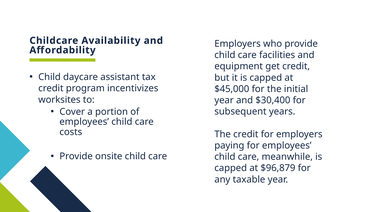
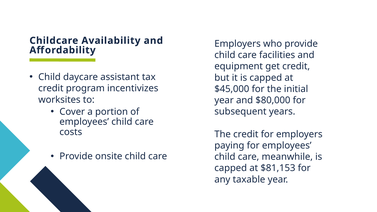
$30,400: $30,400 -> $80,000
$96,879: $96,879 -> $81,153
